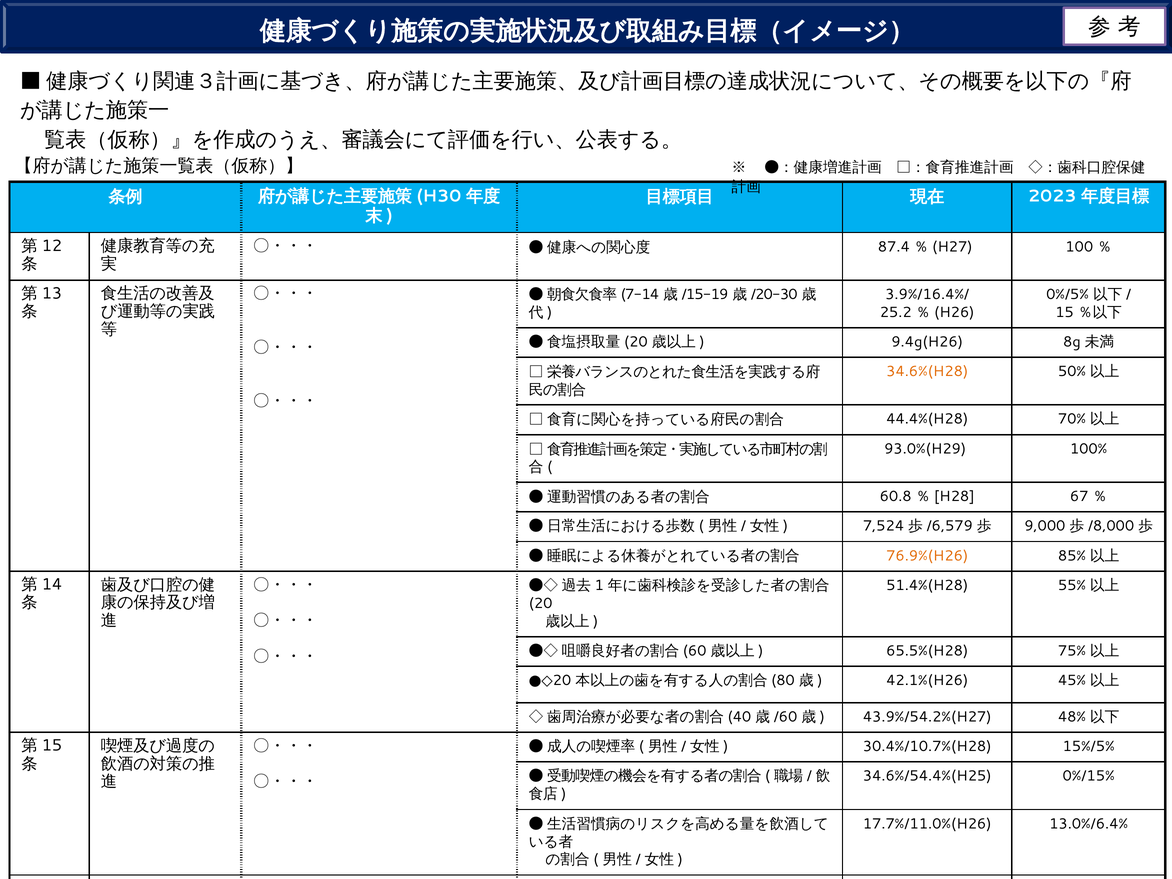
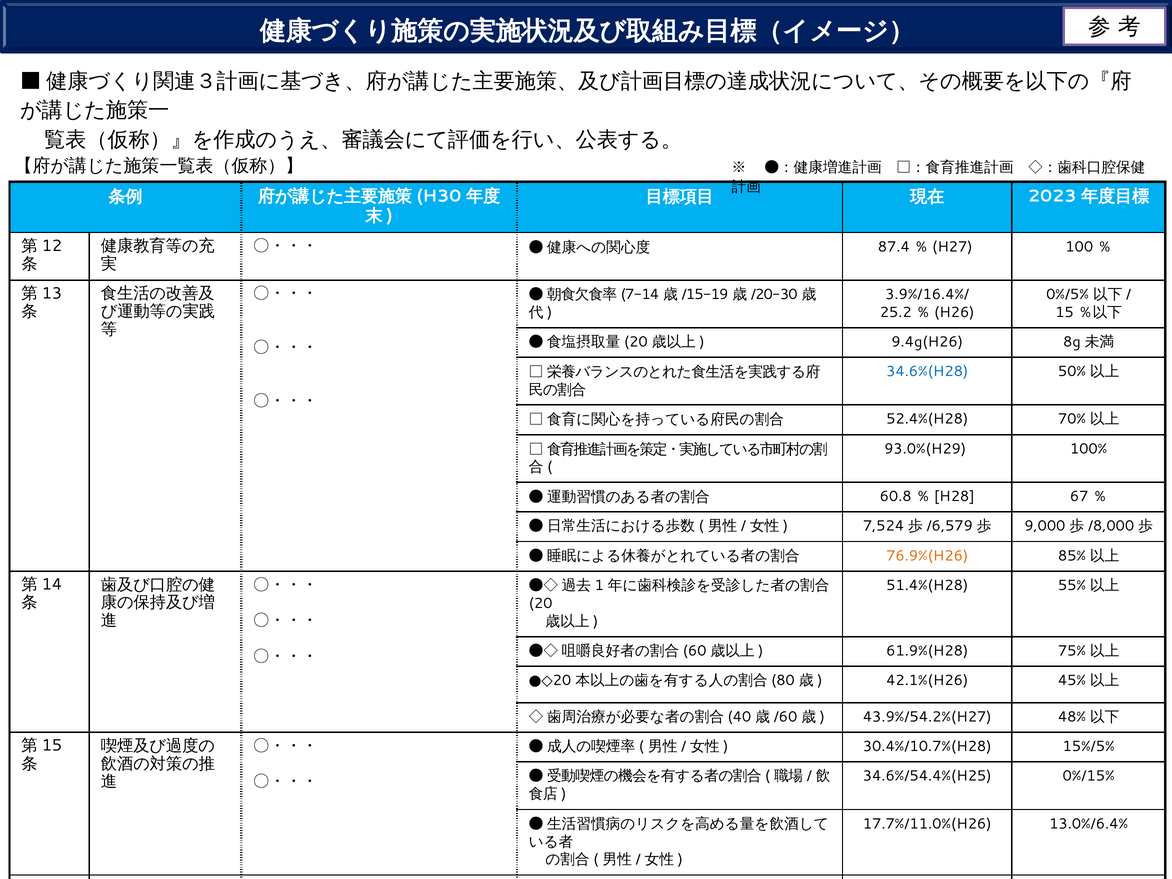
34.6%(H28 colour: orange -> blue
44.4%(H28: 44.4%(H28 -> 52.4%(H28
65.5%(H28: 65.5%(H28 -> 61.9%(H28
